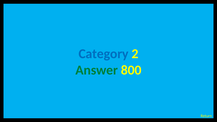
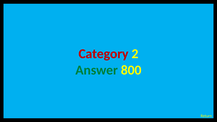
Category at (104, 54) colour: blue -> red
